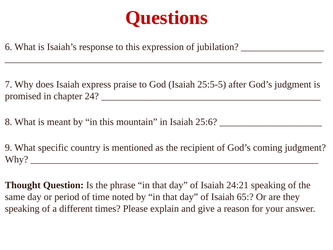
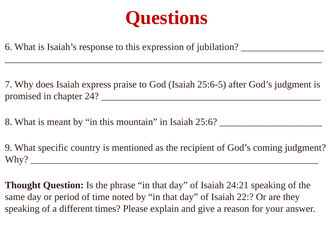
25:5-5: 25:5-5 -> 25:6-5
65: 65 -> 22
